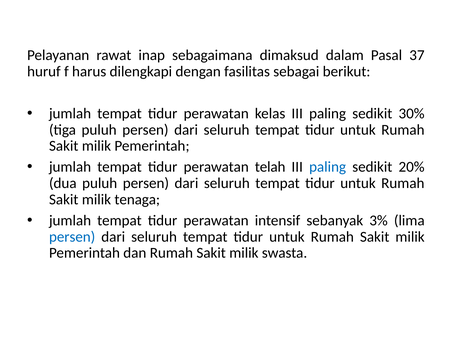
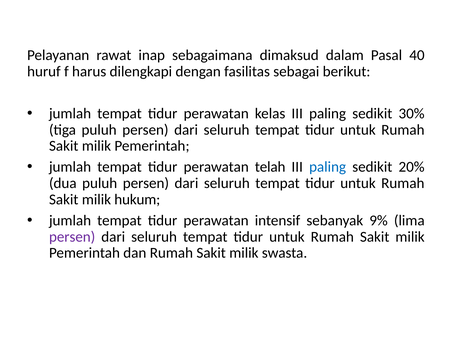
37: 37 -> 40
tenaga: tenaga -> hukum
3%: 3% -> 9%
persen at (72, 237) colour: blue -> purple
